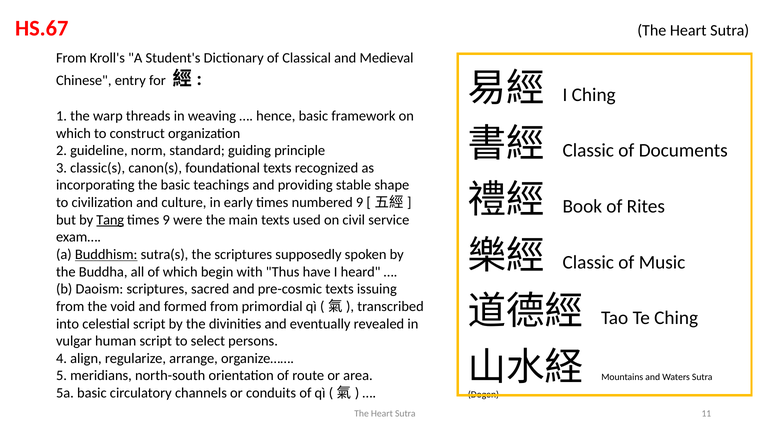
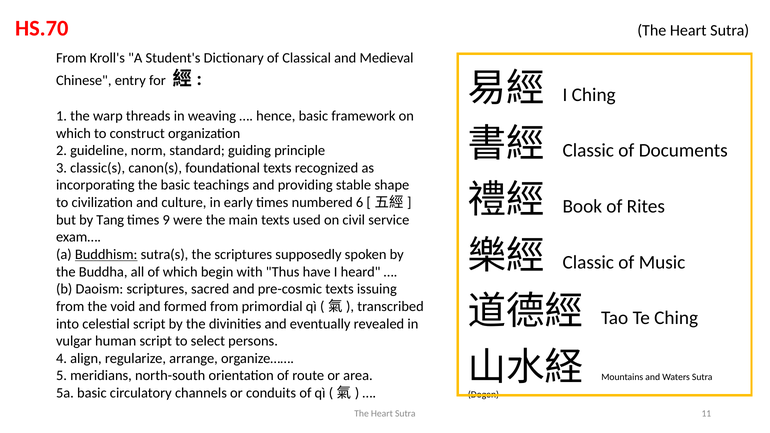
HS.67: HS.67 -> HS.70
numbered 9: 9 -> 6
Tang underline: present -> none
